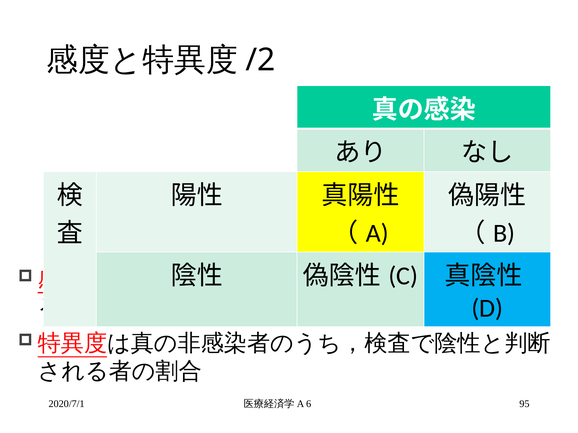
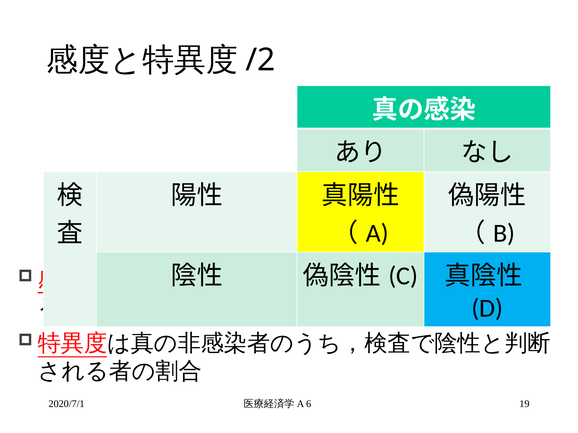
95: 95 -> 19
